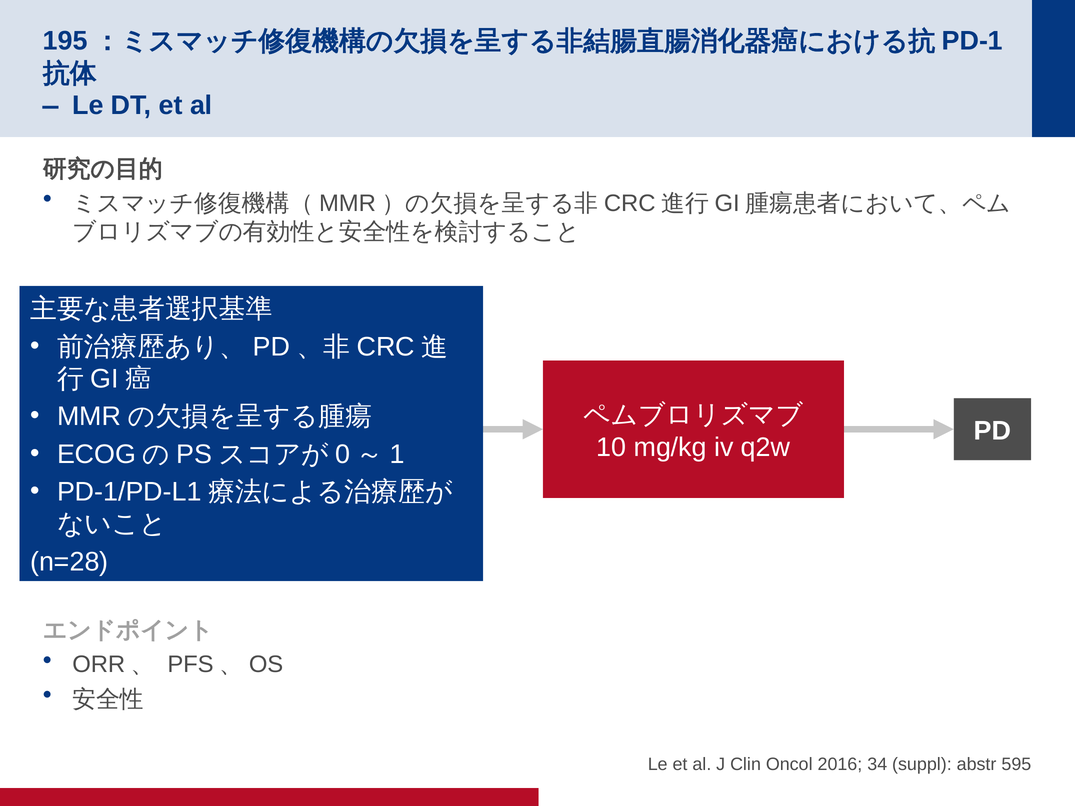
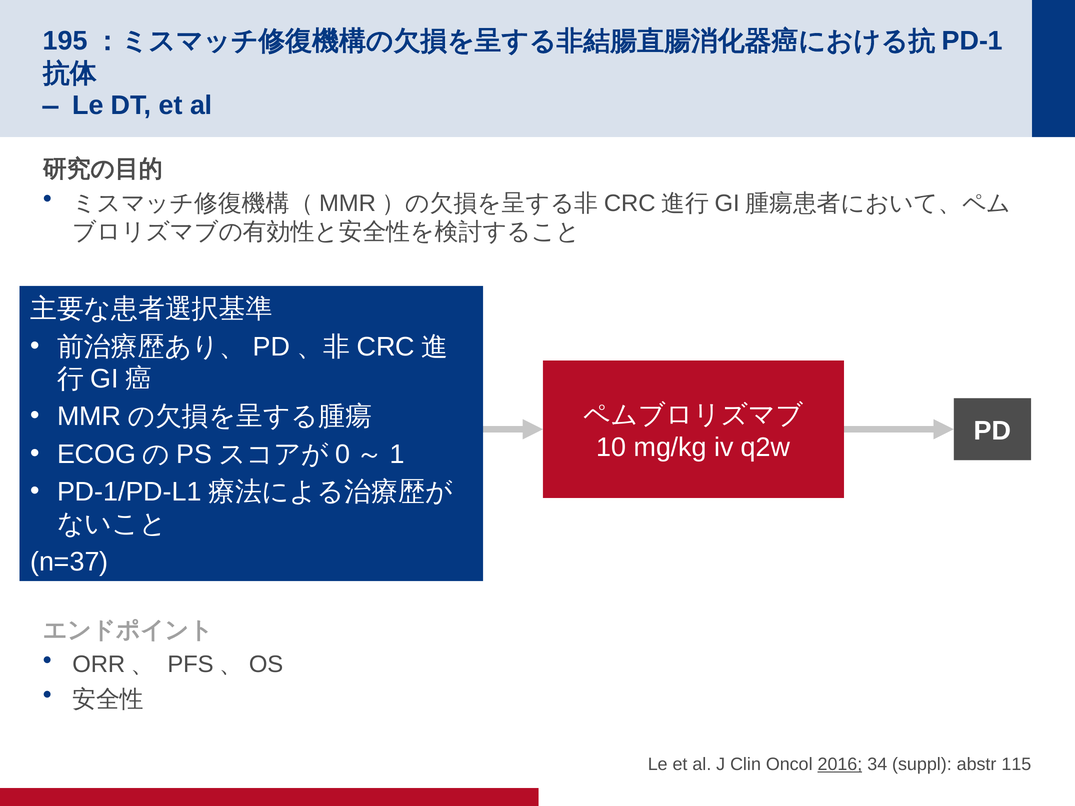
n=28: n=28 -> n=37
2016 underline: none -> present
595: 595 -> 115
